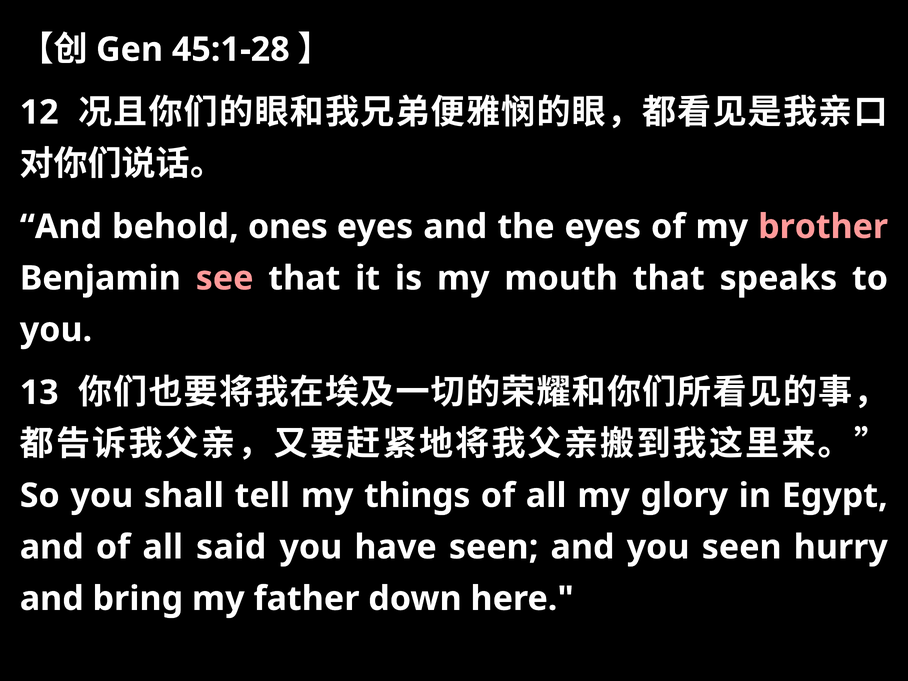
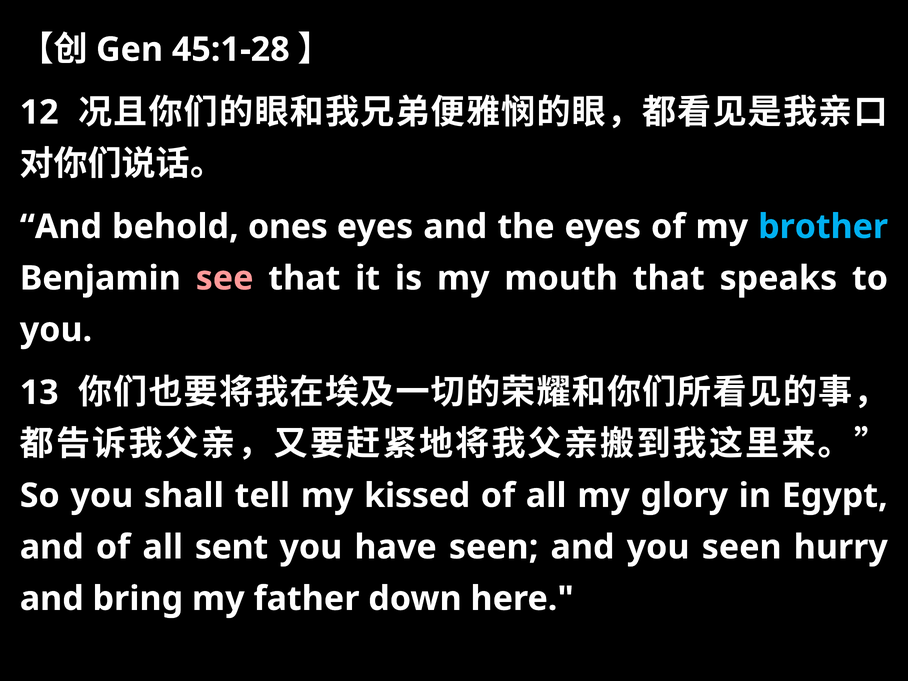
brother colour: pink -> light blue
things: things -> kissed
said: said -> sent
